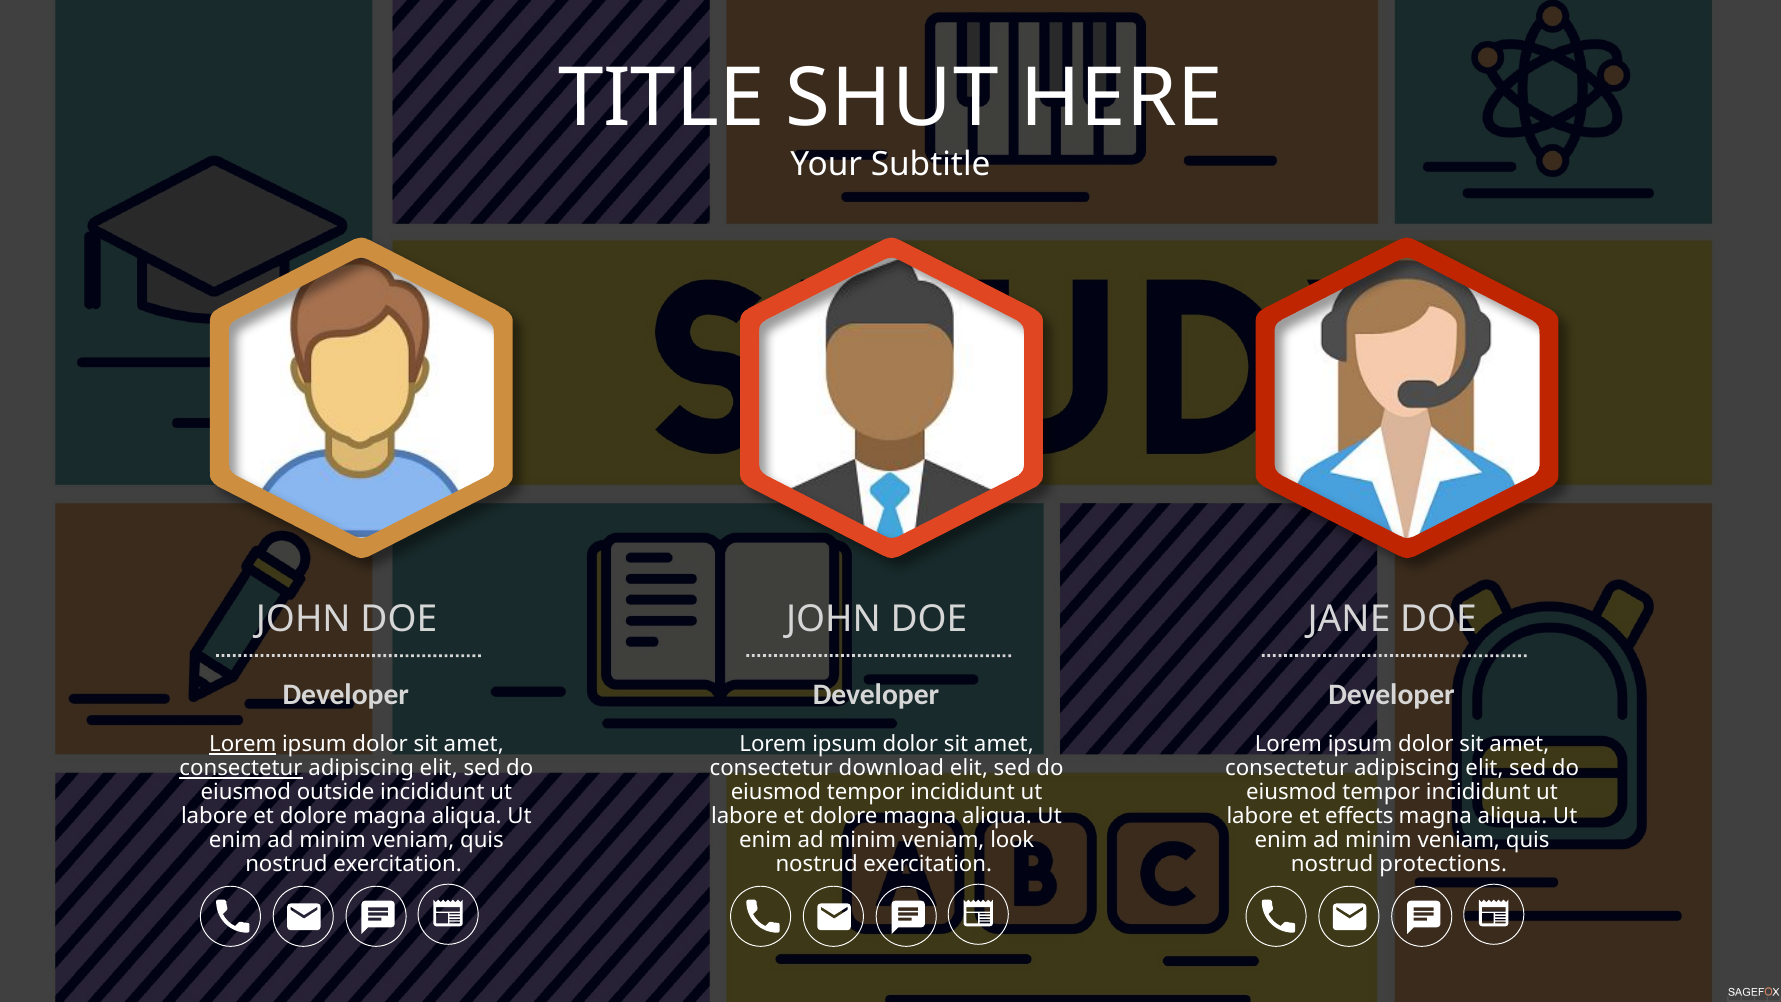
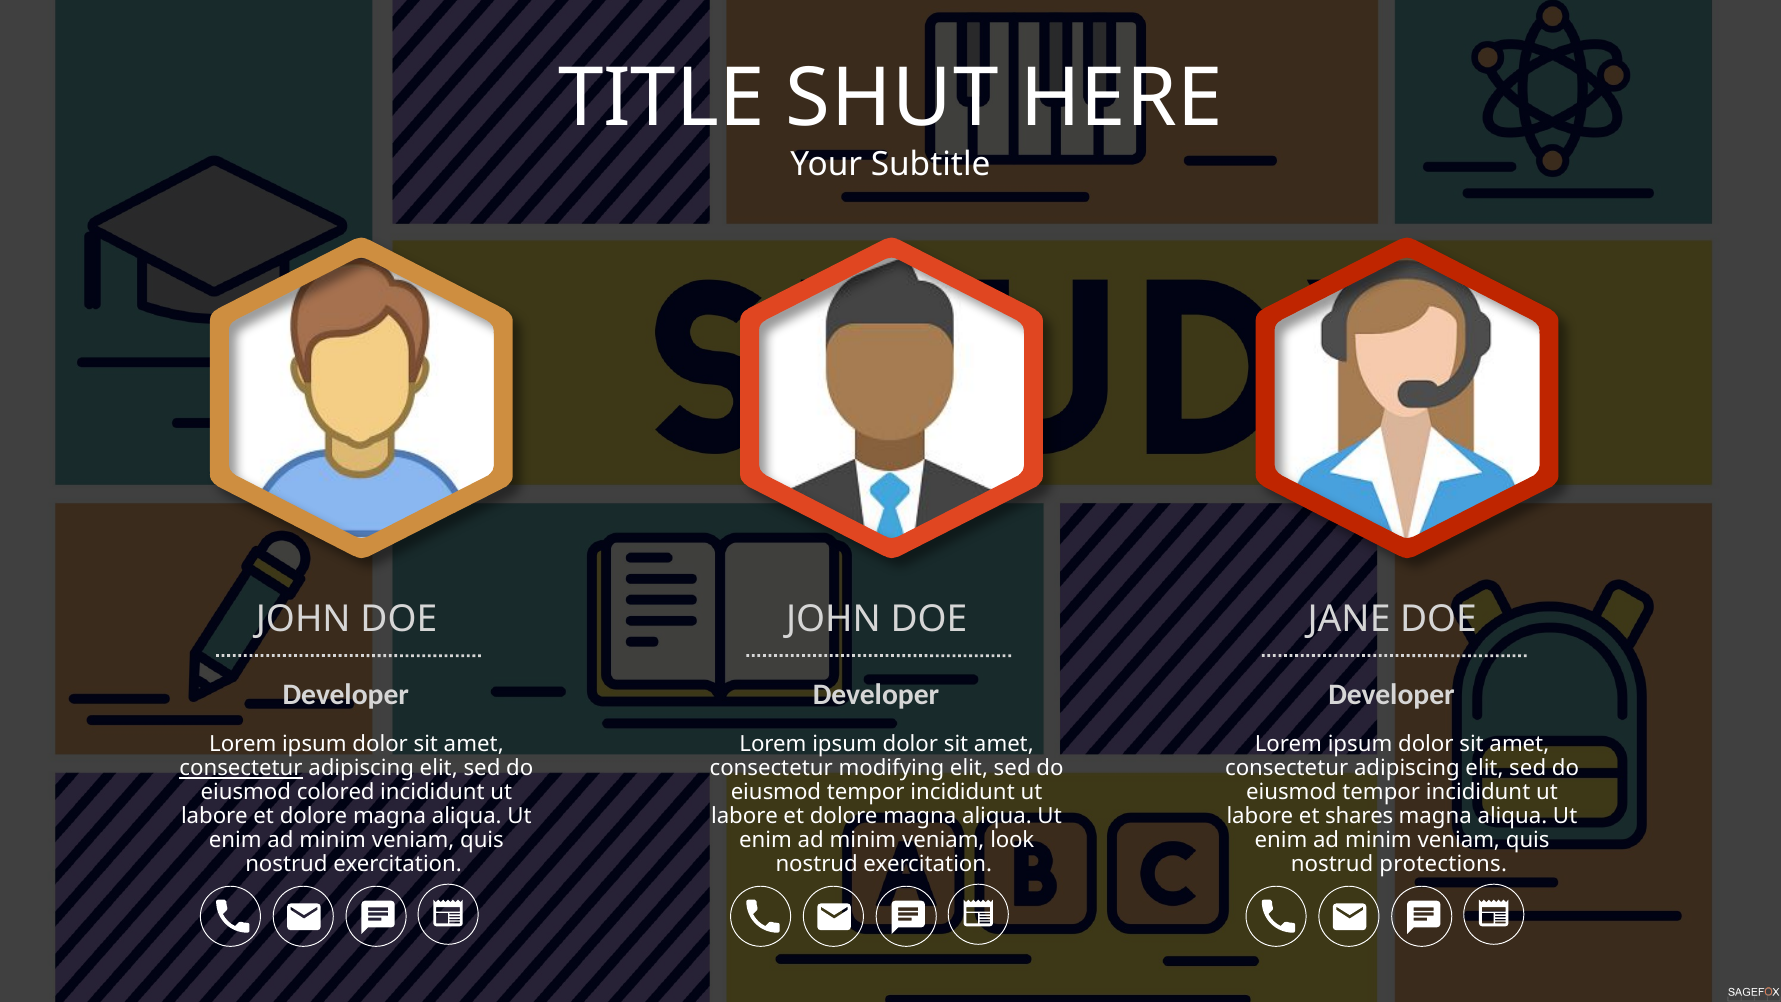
Lorem at (243, 744) underline: present -> none
download: download -> modifying
outside: outside -> colored
effects: effects -> shares
